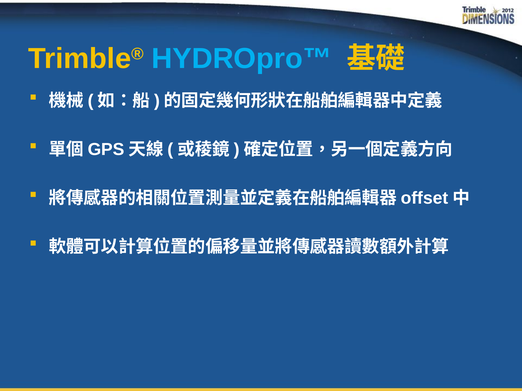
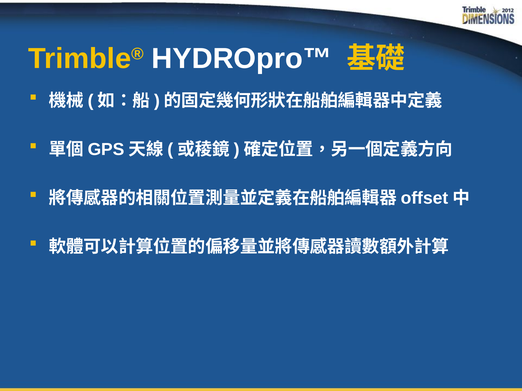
HYDROpro™ colour: light blue -> white
